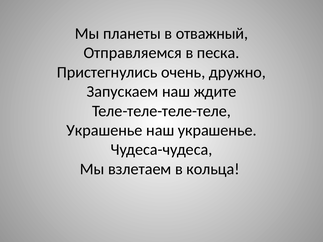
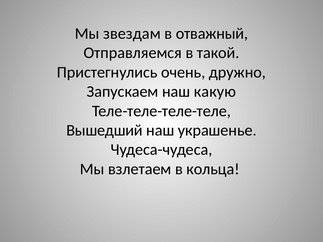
планеты: планеты -> звездам
песка: песка -> такой
ждите: ждите -> какую
Украшенье at (104, 130): Украшенье -> Вышедший
